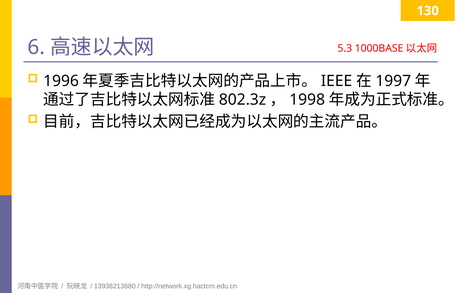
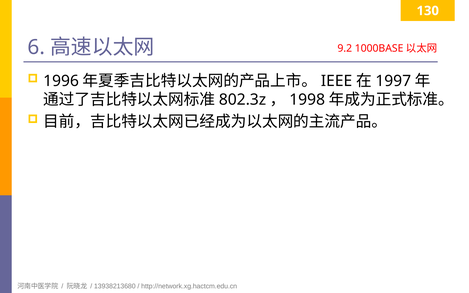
5.3: 5.3 -> 9.2
